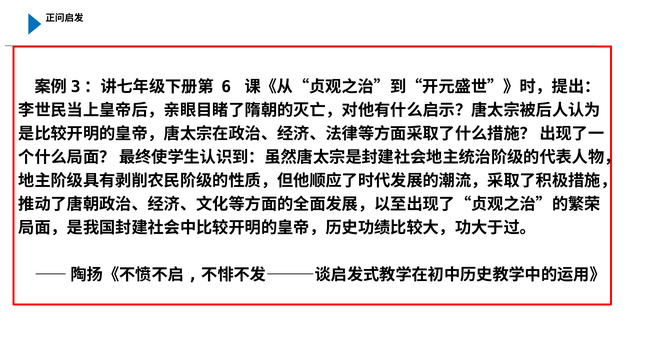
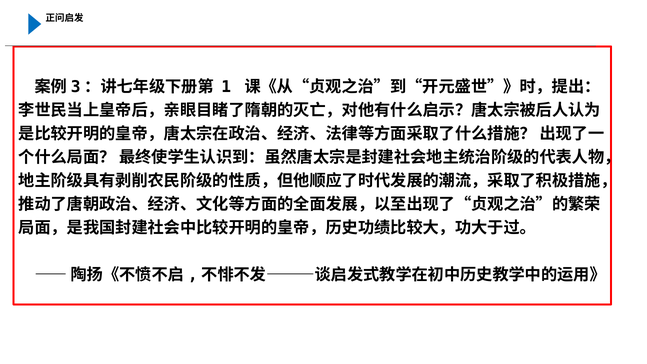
6: 6 -> 1
